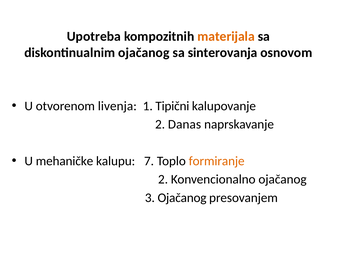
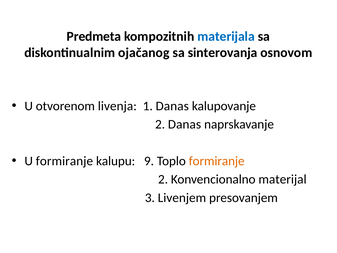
Upotreba: Upotreba -> Predmeta
materijala colour: orange -> blue
1 Tipični: Tipični -> Danas
U mehaničke: mehaničke -> formiranje
7: 7 -> 9
Konvencionalno ojačanog: ojačanog -> materijal
3 Ojačanog: Ojačanog -> Livenjem
